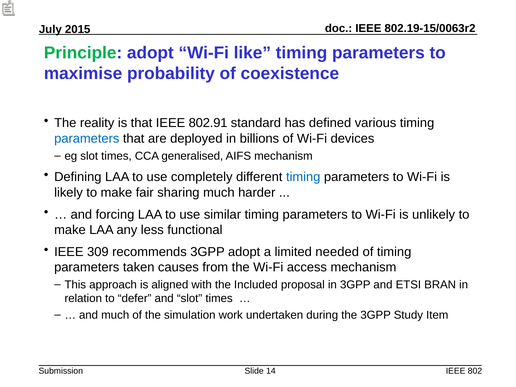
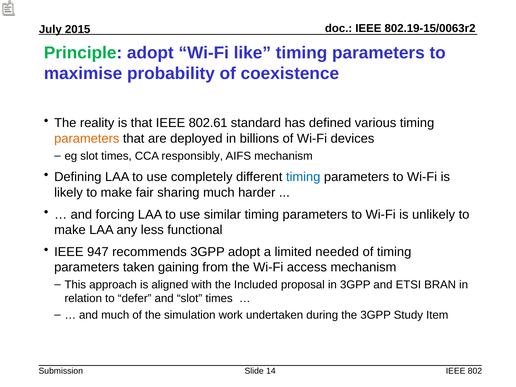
802.91: 802.91 -> 802.61
parameters at (87, 139) colour: blue -> orange
generalised: generalised -> responsibly
309: 309 -> 947
causes: causes -> gaining
